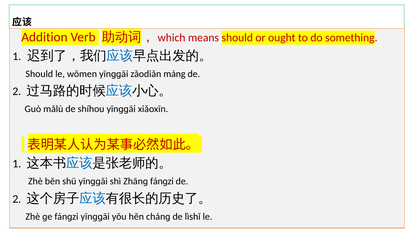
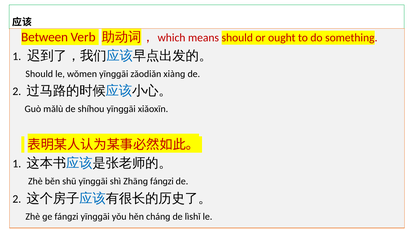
Addition: Addition -> Between
máng: máng -> xiànɡ
